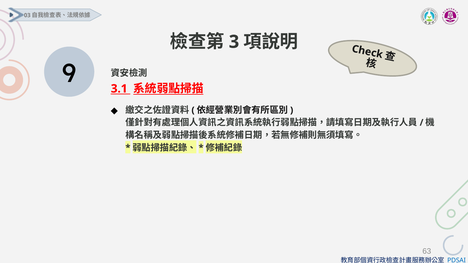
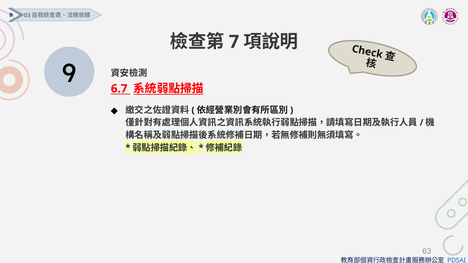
3: 3 -> 7
3.1: 3.1 -> 6.7
